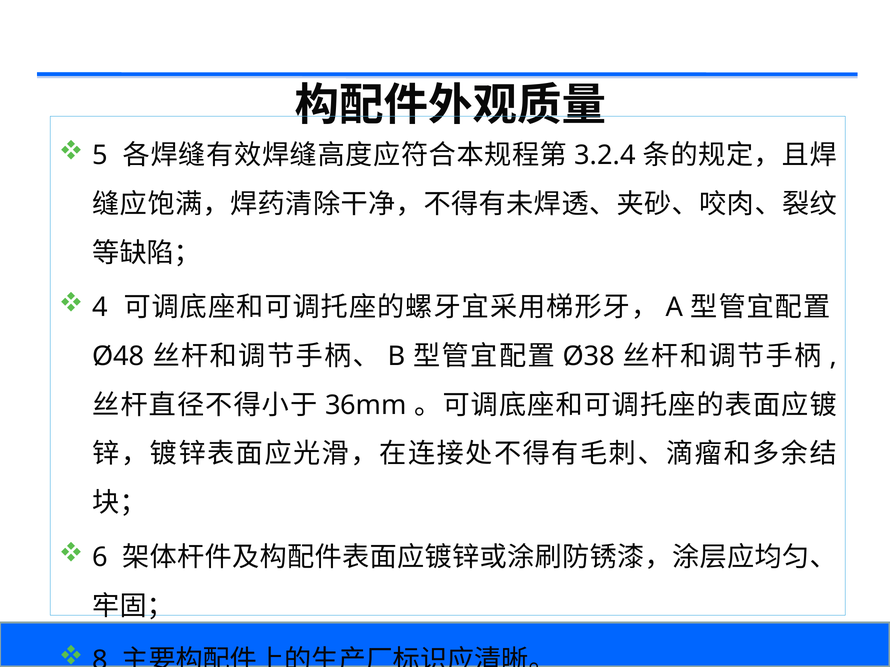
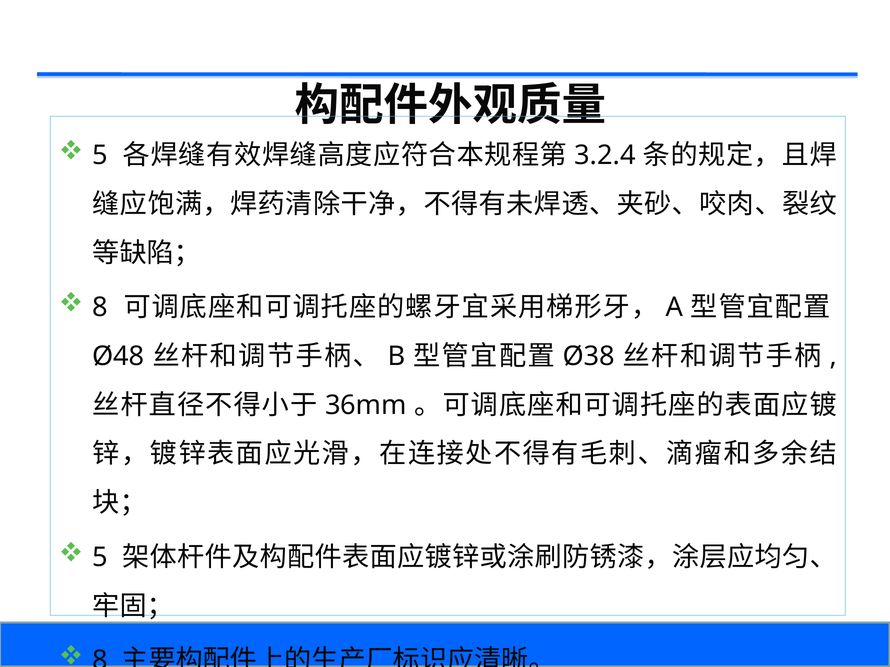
4 at (100, 308): 4 -> 8
6 at (100, 558): 6 -> 5
